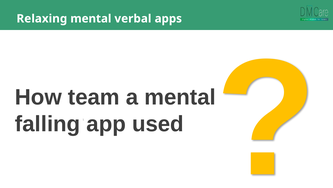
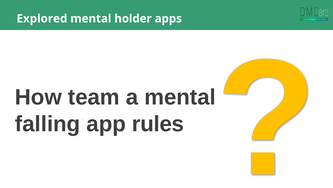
Relaxing: Relaxing -> Explored
verbal: verbal -> holder
used: used -> rules
